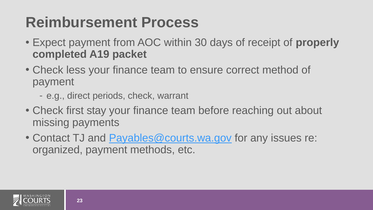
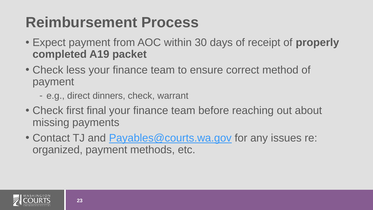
periods: periods -> dinners
stay: stay -> final
